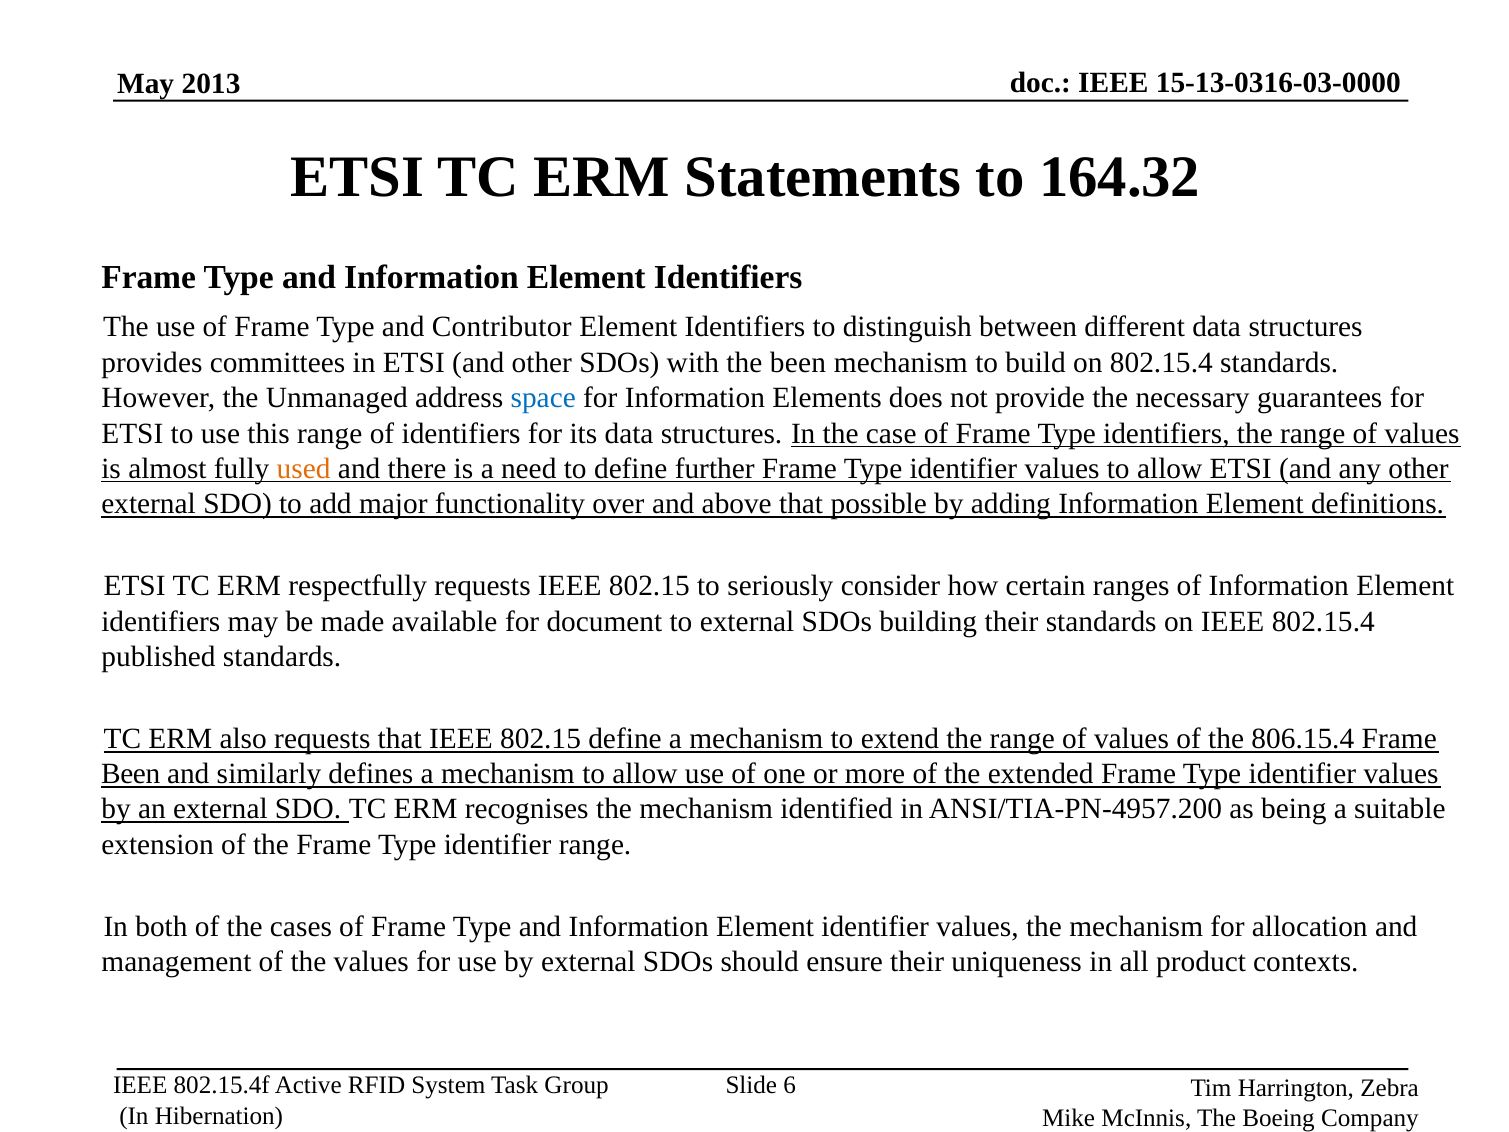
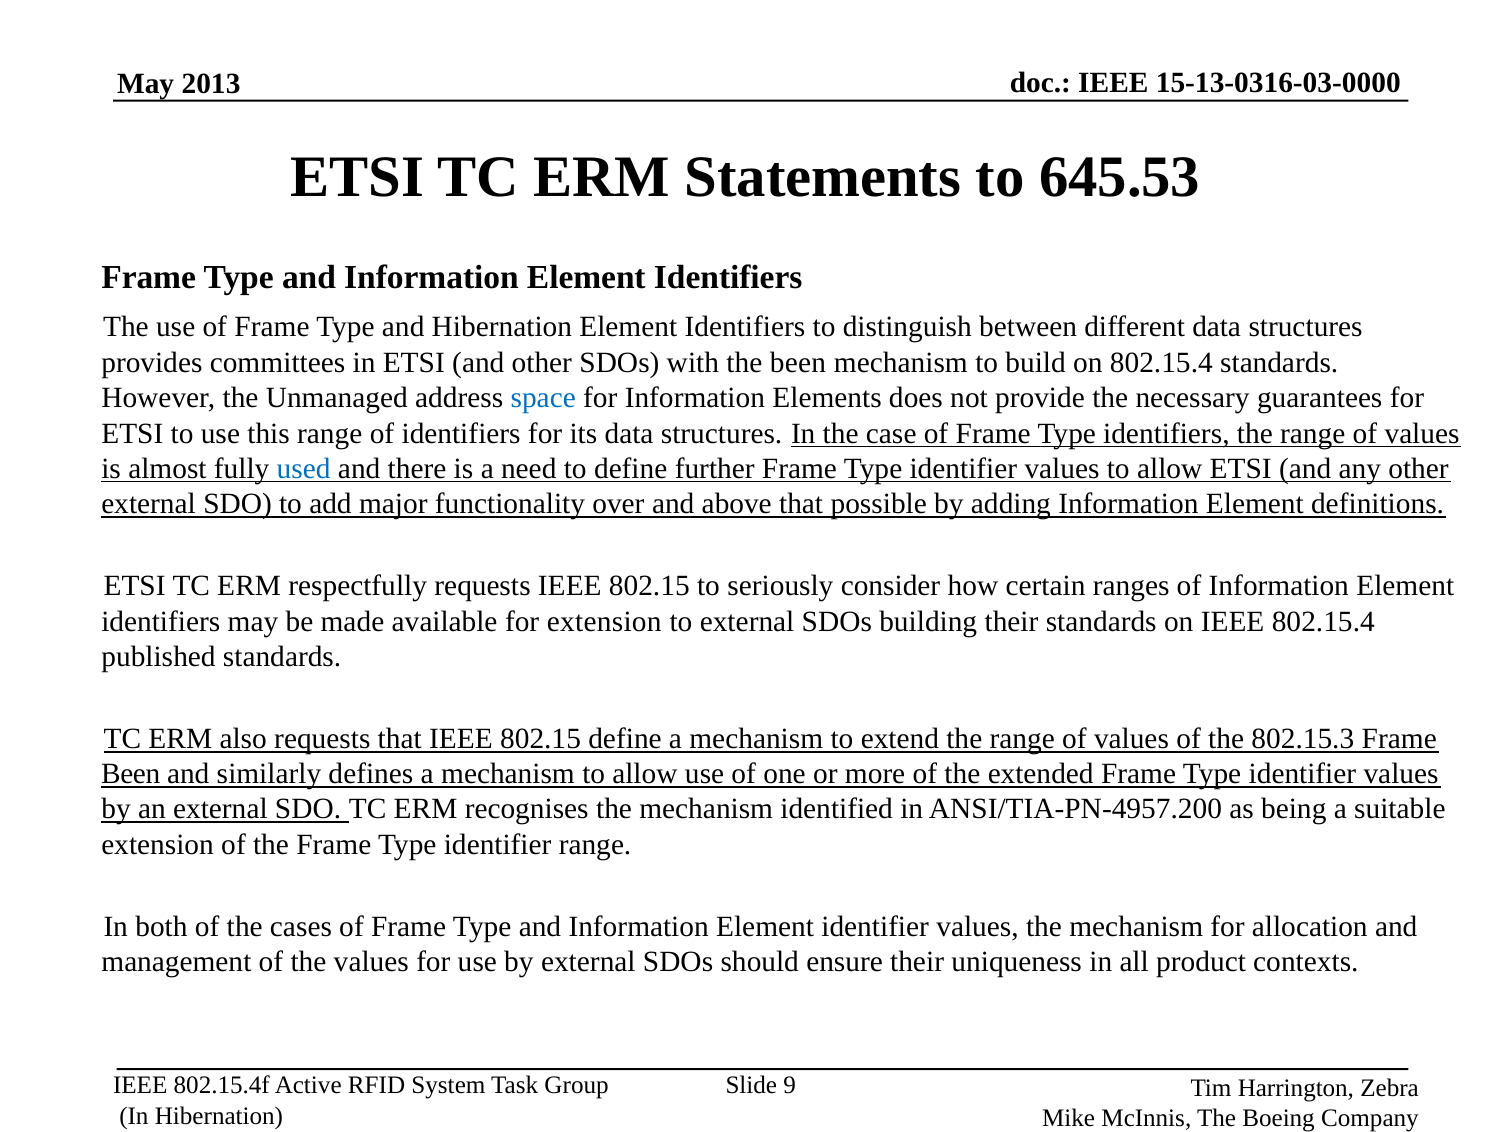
164.32: 164.32 -> 645.53
and Contributor: Contributor -> Hibernation
used colour: orange -> blue
for document: document -> extension
806.15.4: 806.15.4 -> 802.15.3
6: 6 -> 9
